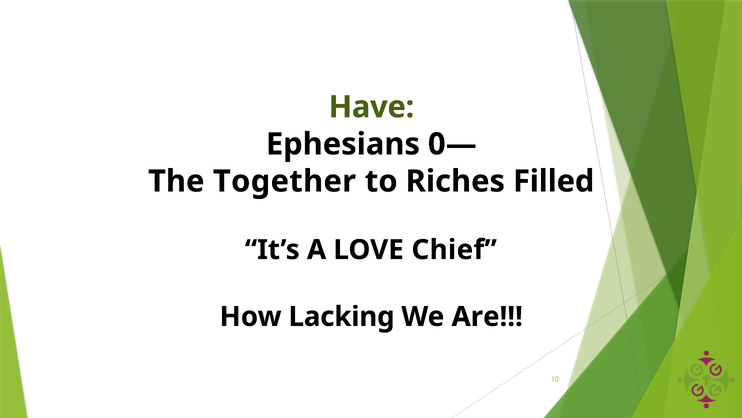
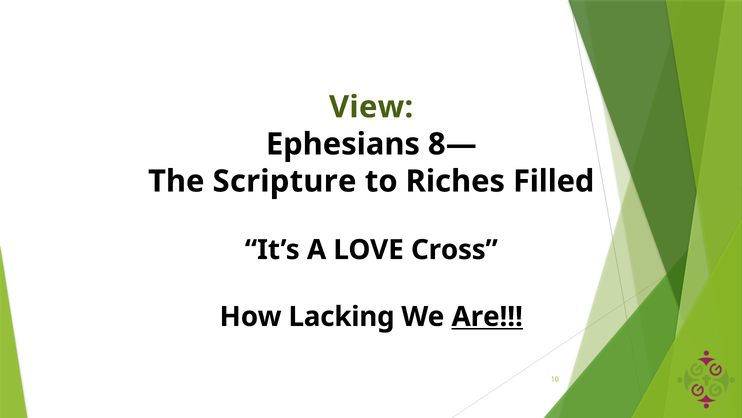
Have: Have -> View
0—: 0— -> 8—
Together: Together -> Scripture
Chief: Chief -> Cross
Are underline: none -> present
